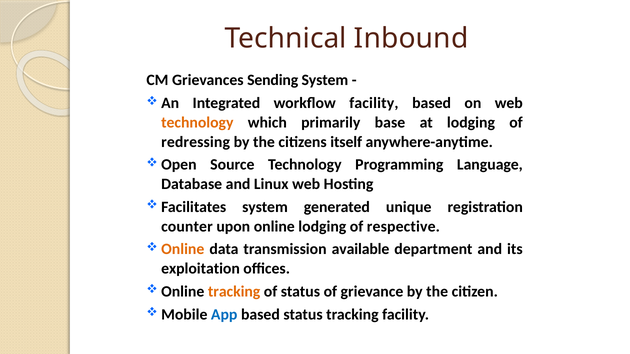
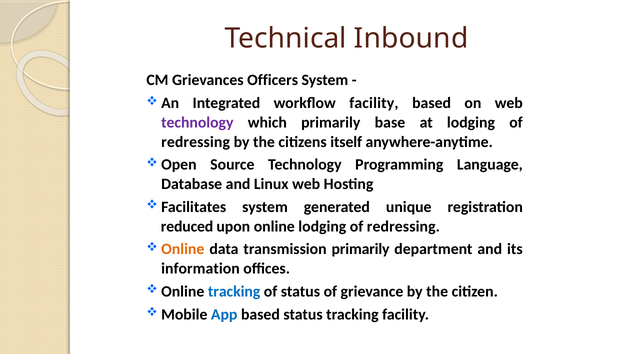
Sending: Sending -> Officers
technology at (197, 123) colour: orange -> purple
counter: counter -> reduced
online lodging of respective: respective -> redressing
transmission available: available -> primarily
exploitation: exploitation -> information
tracking at (234, 292) colour: orange -> blue
